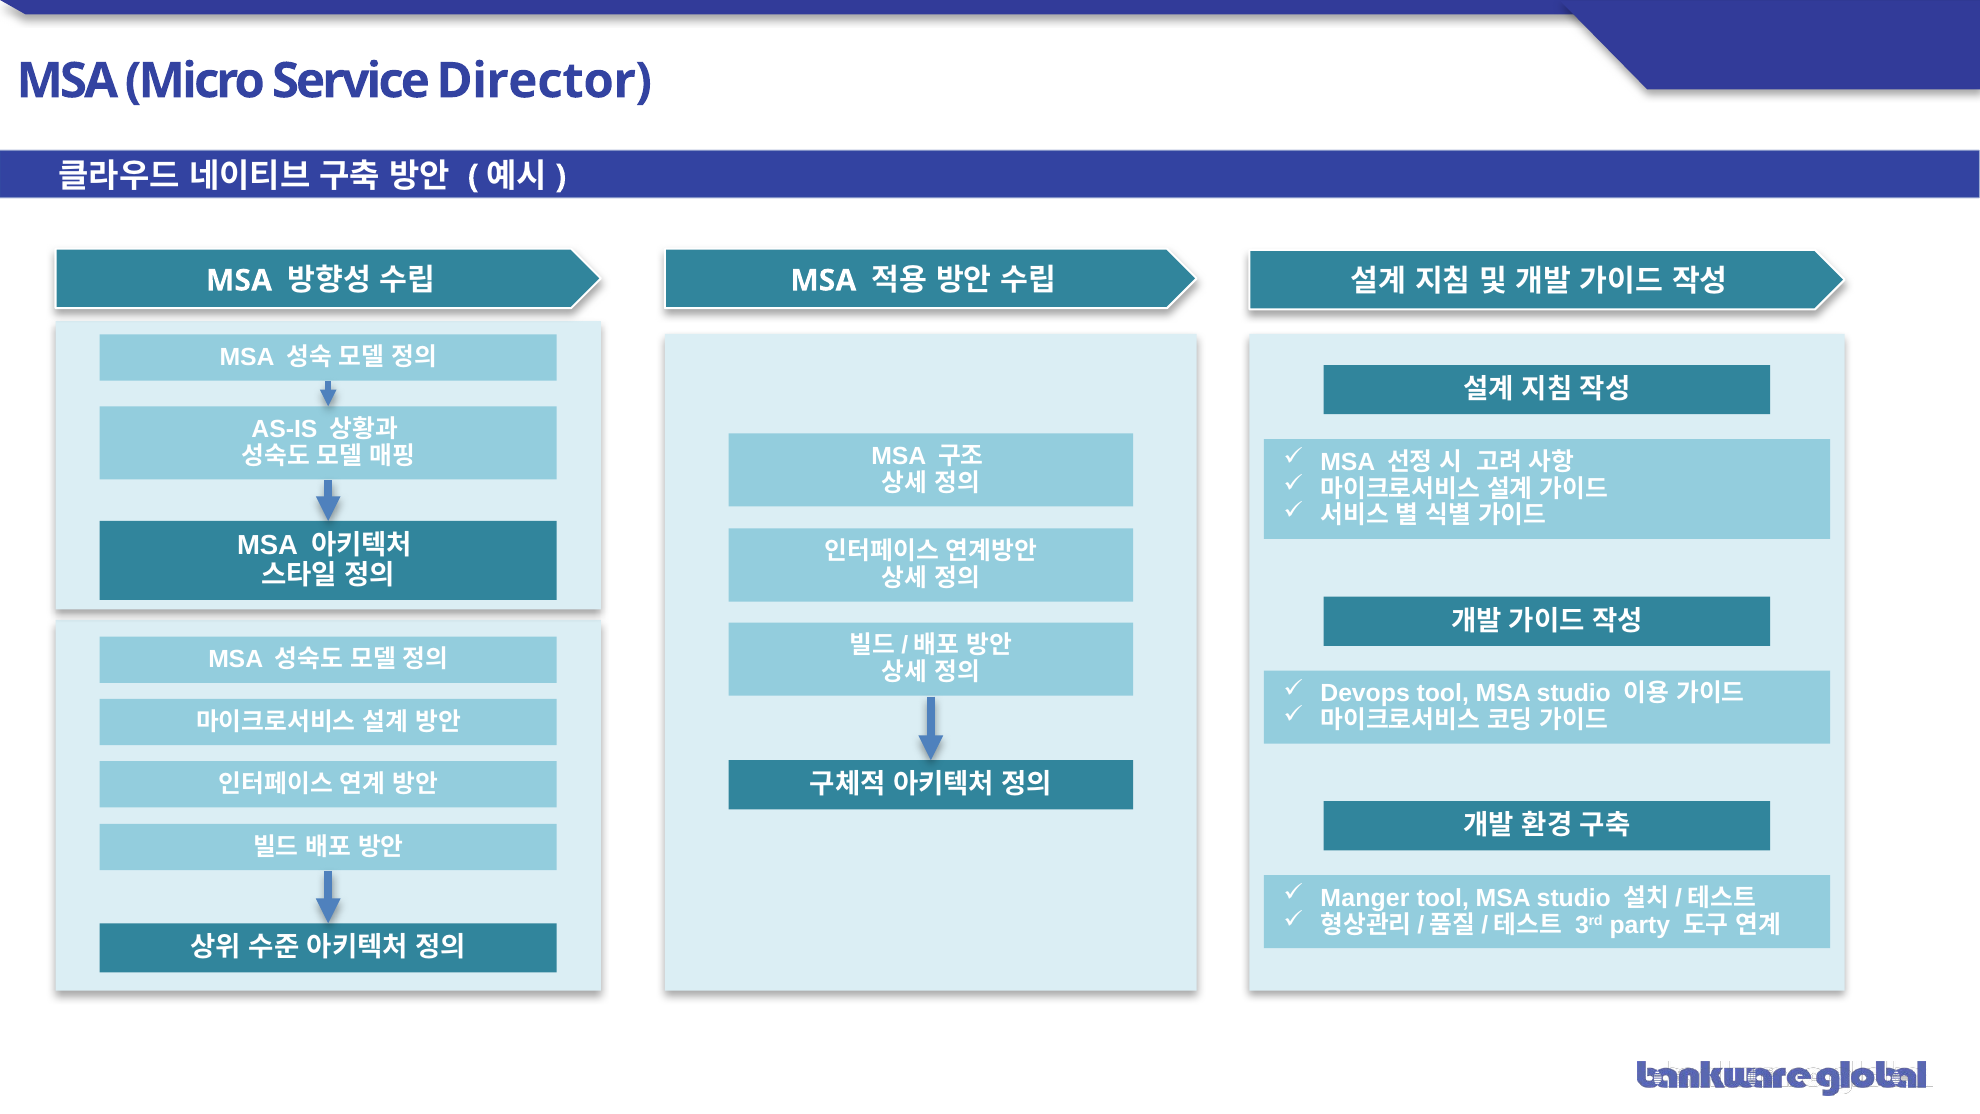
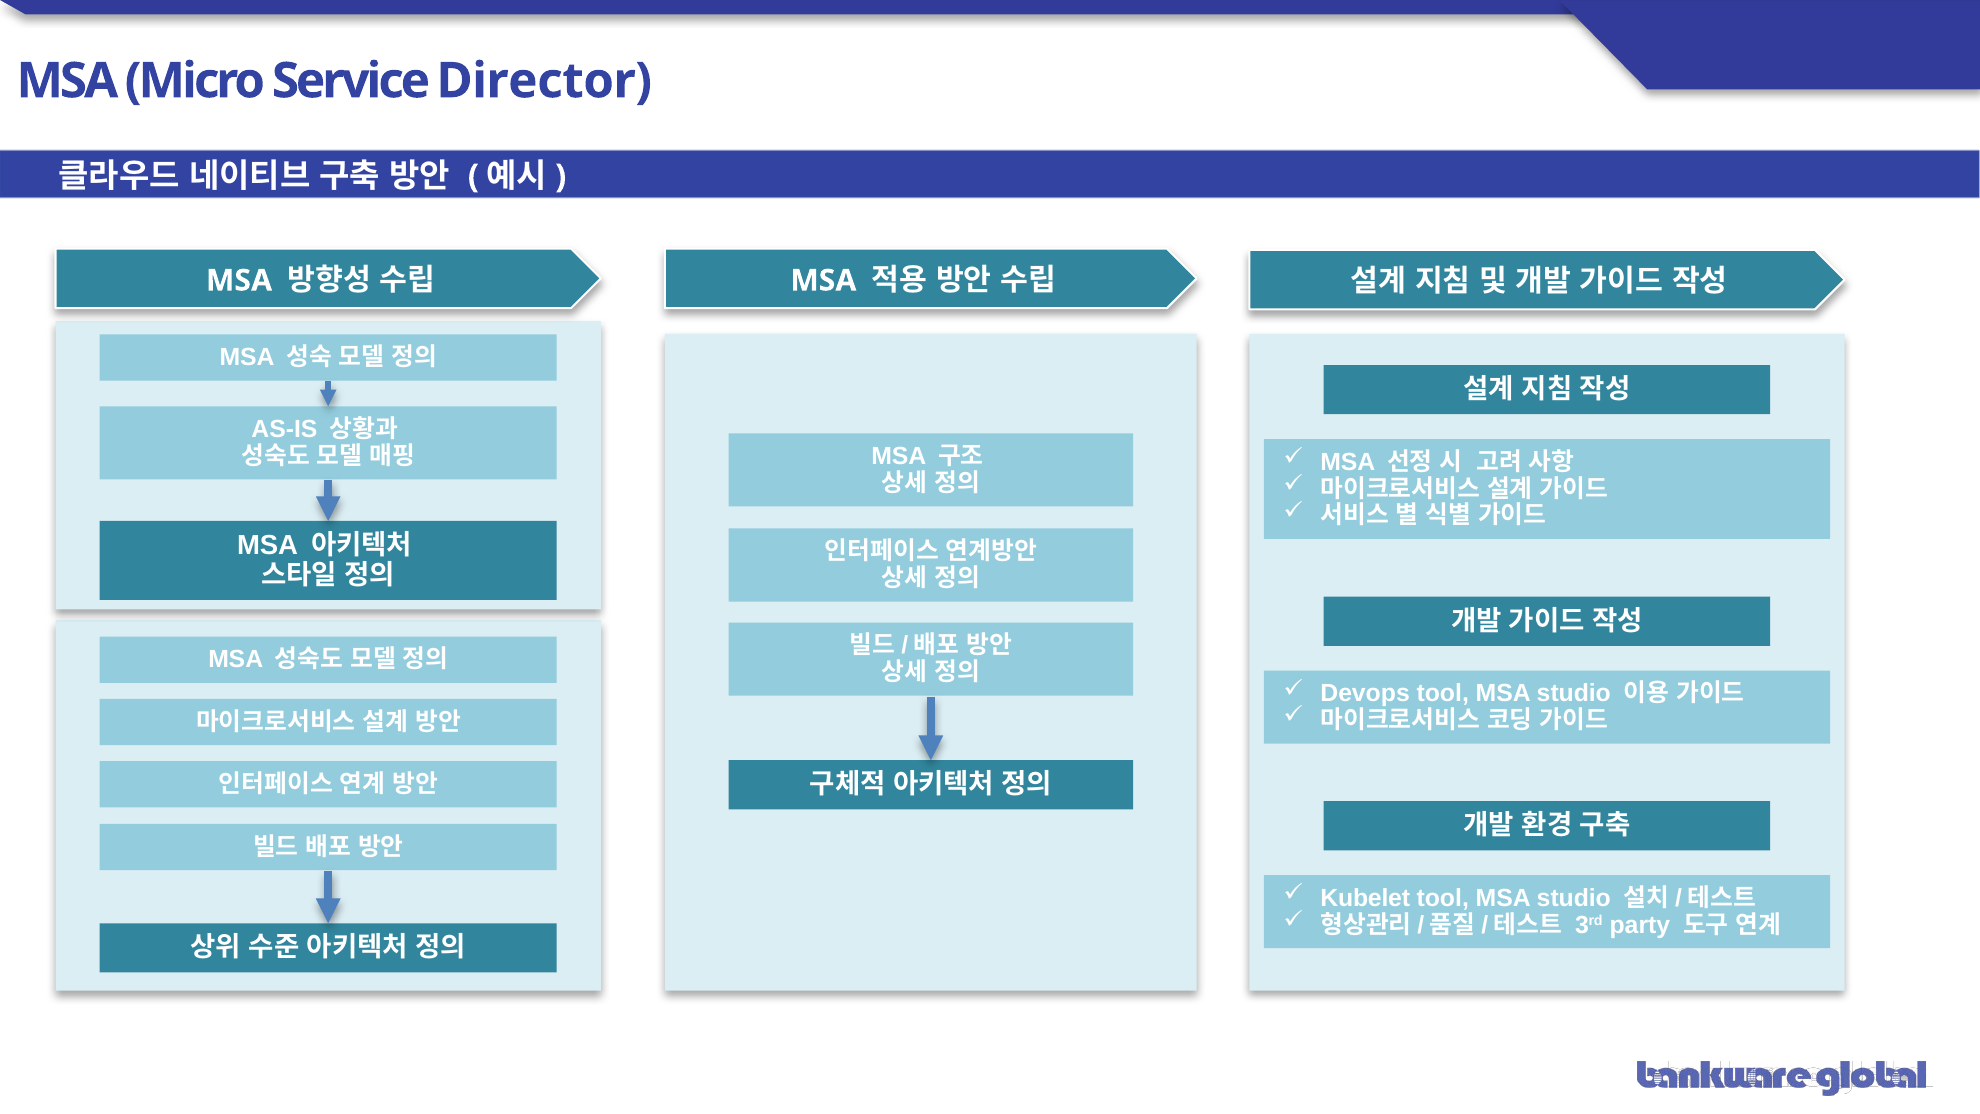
Manger: Manger -> Kubelet
